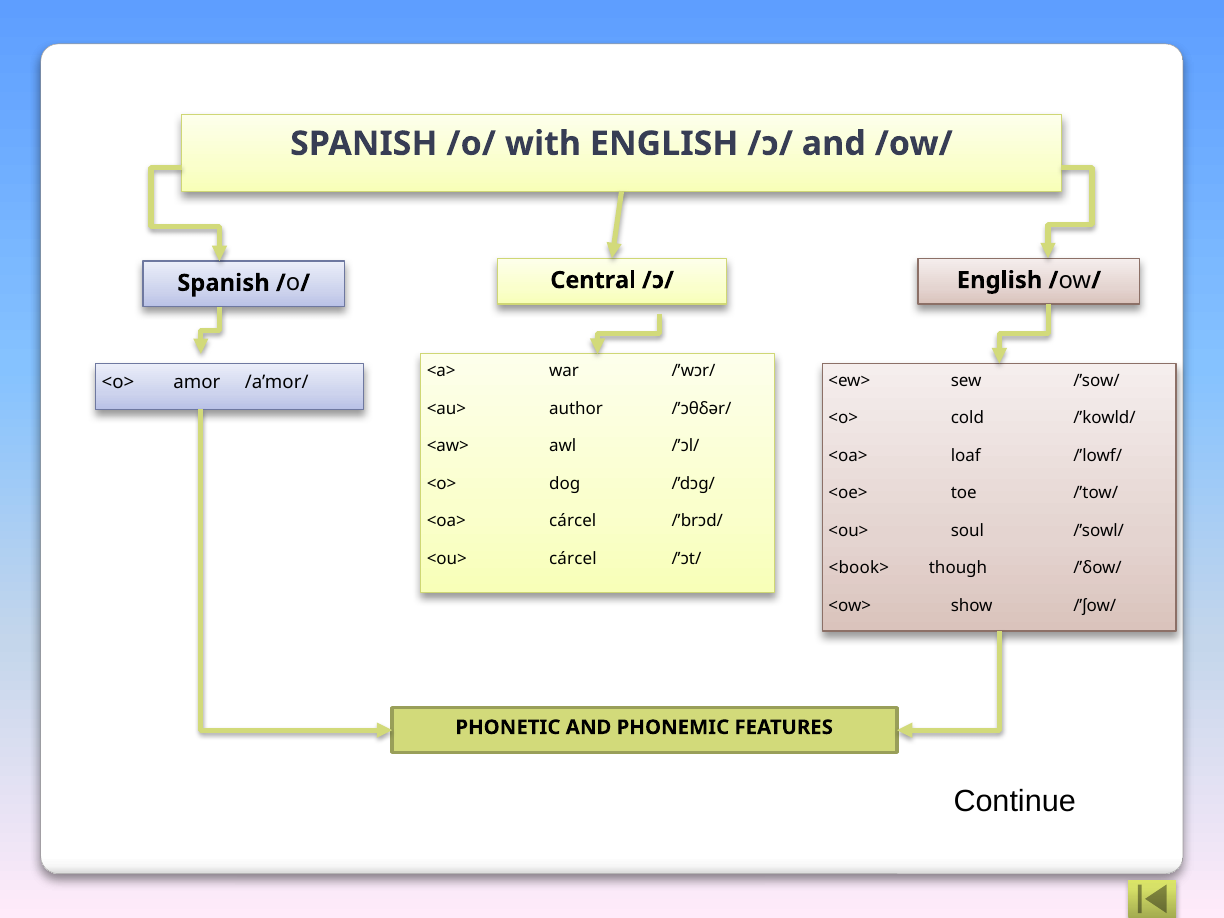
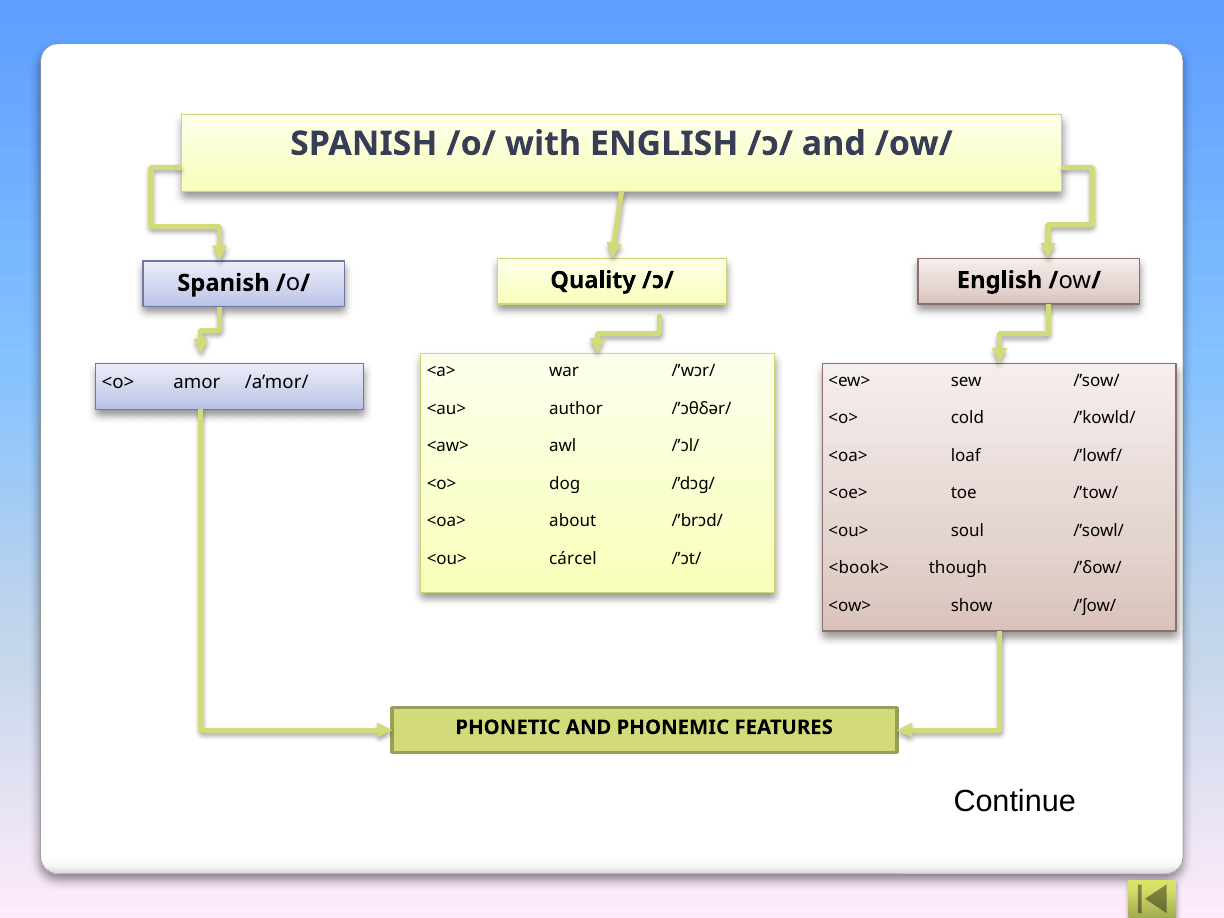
Central: Central -> Quality
<oa> cárcel: cárcel -> about
